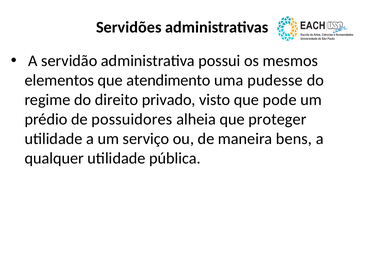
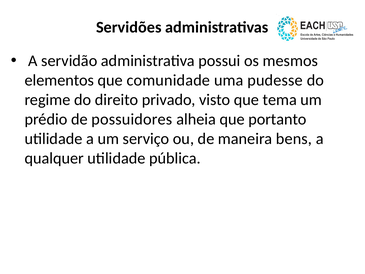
atendimento: atendimento -> comunidade
pode: pode -> tema
proteger: proteger -> portanto
